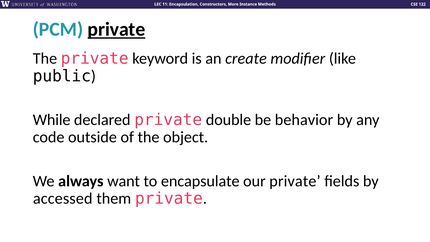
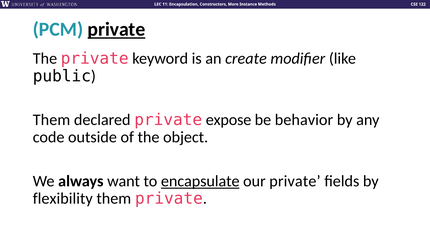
While at (52, 120): While -> Them
double: double -> expose
encapsulate underline: none -> present
accessed: accessed -> flexibility
